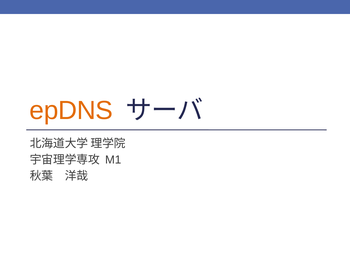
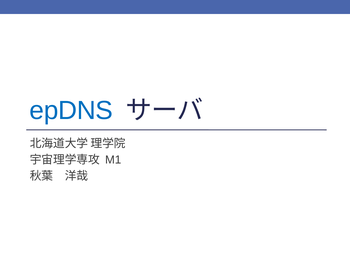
epDNS colour: orange -> blue
